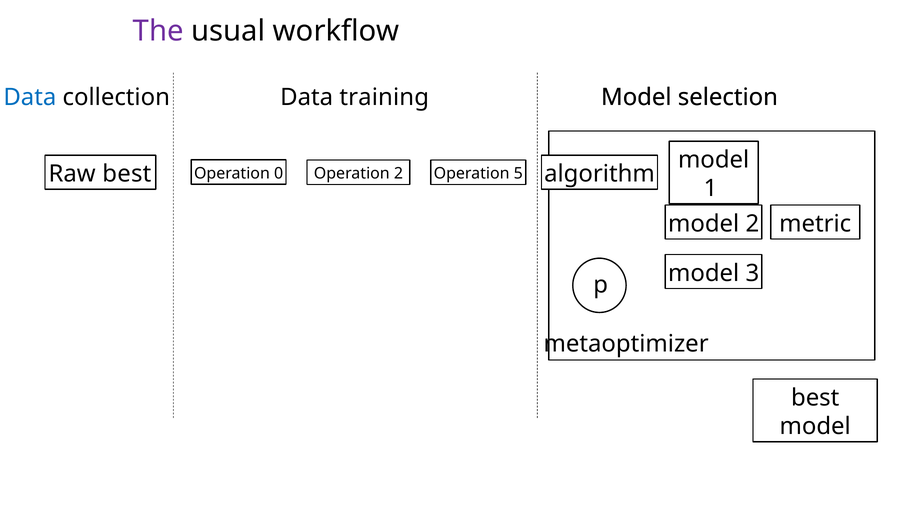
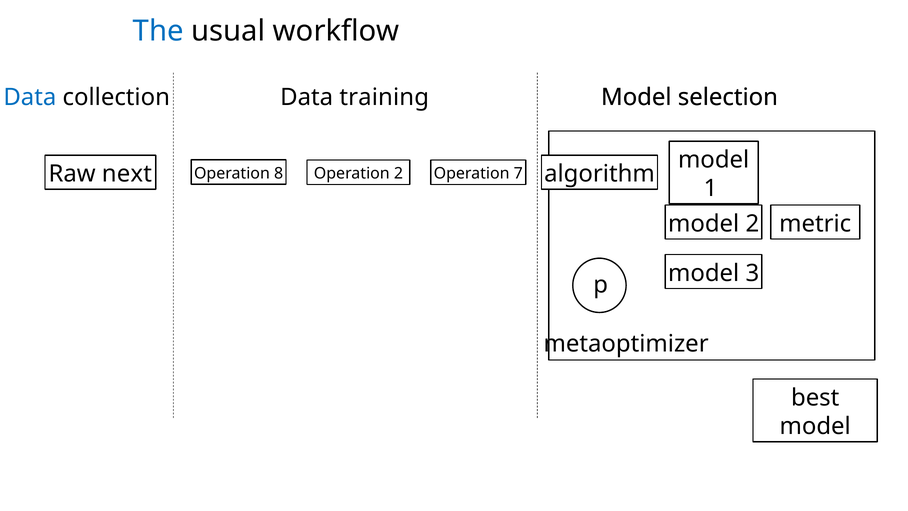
The colour: purple -> blue
Raw best: best -> next
0: 0 -> 8
5: 5 -> 7
